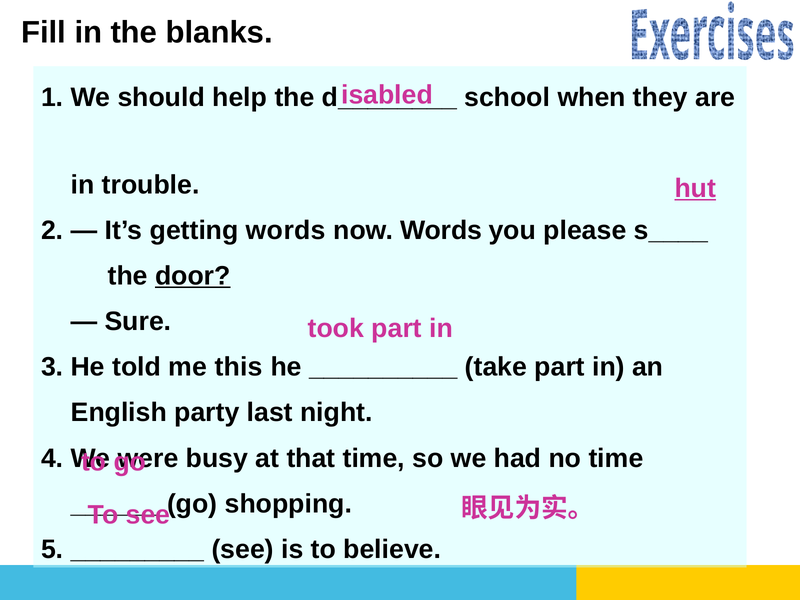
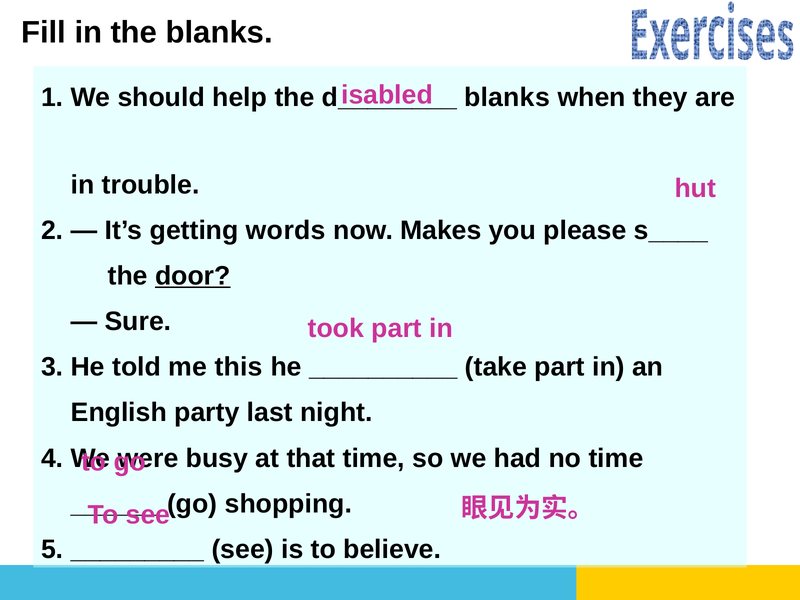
school at (507, 98): school -> blanks
hut underline: present -> none
now Words: Words -> Makes
